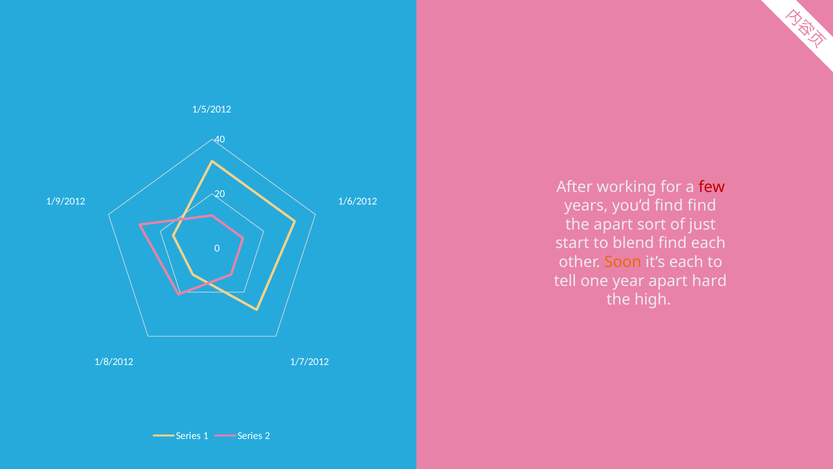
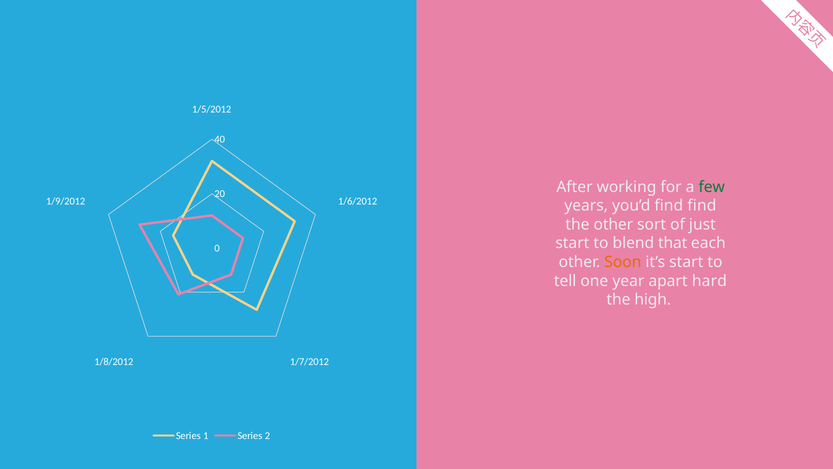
few colour: red -> green
the apart: apart -> other
blend find: find -> that
it’s each: each -> start
